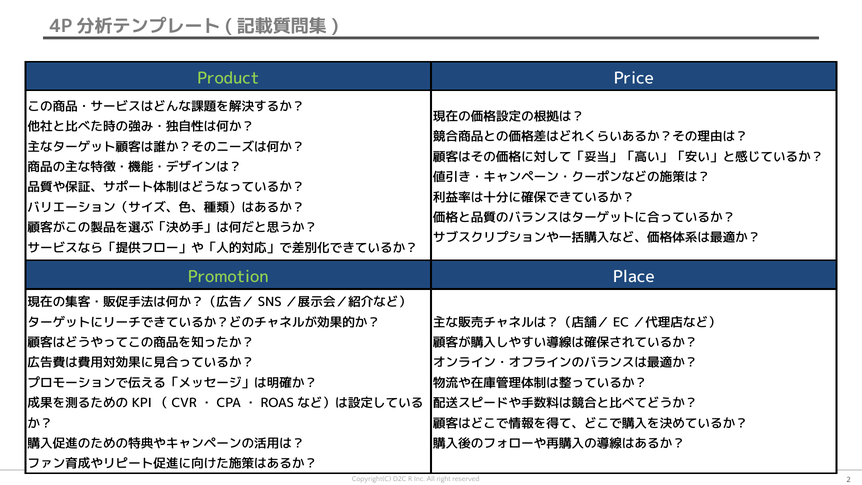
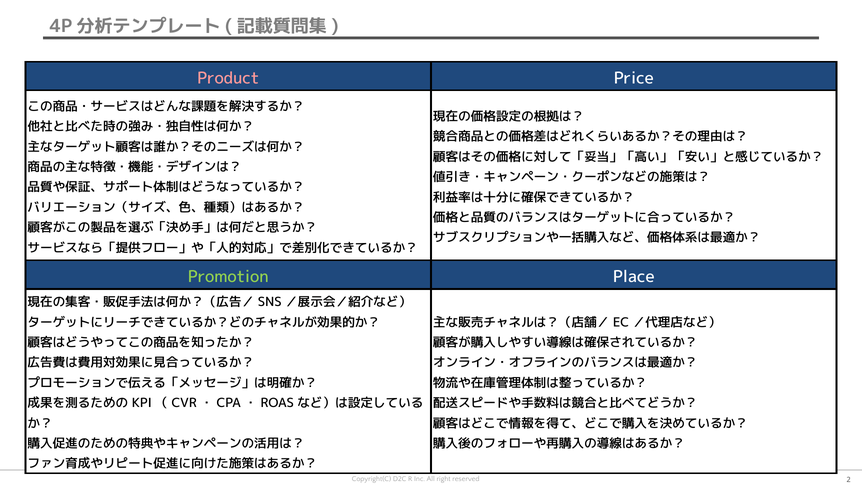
Product colour: light green -> pink
